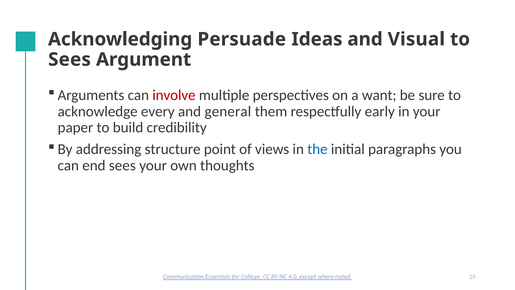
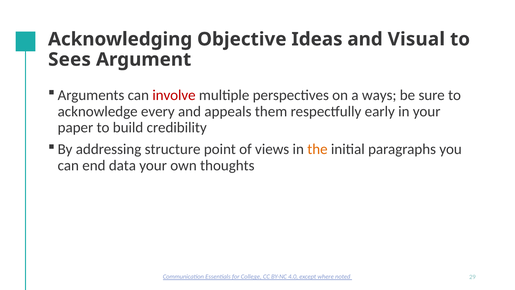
Persuade: Persuade -> Objective
want: want -> ways
general: general -> appeals
the colour: blue -> orange
end sees: sees -> data
